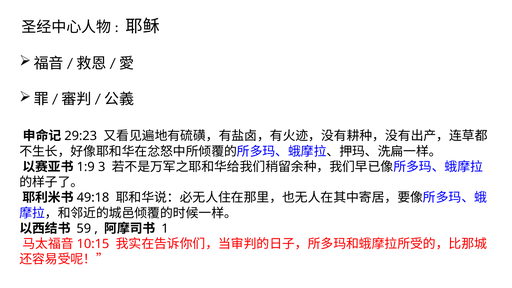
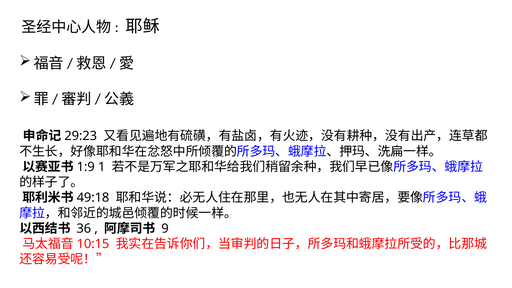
3: 3 -> 1
59: 59 -> 36
1: 1 -> 9
